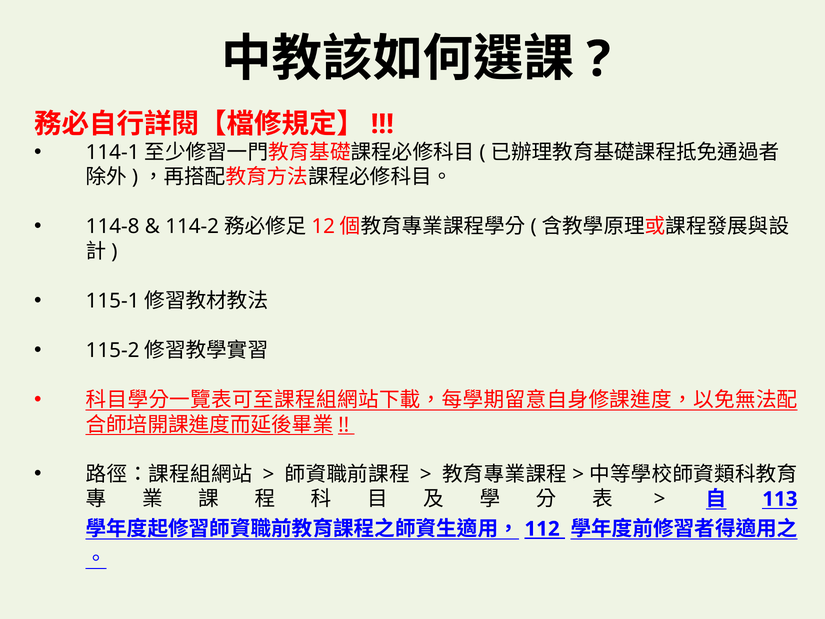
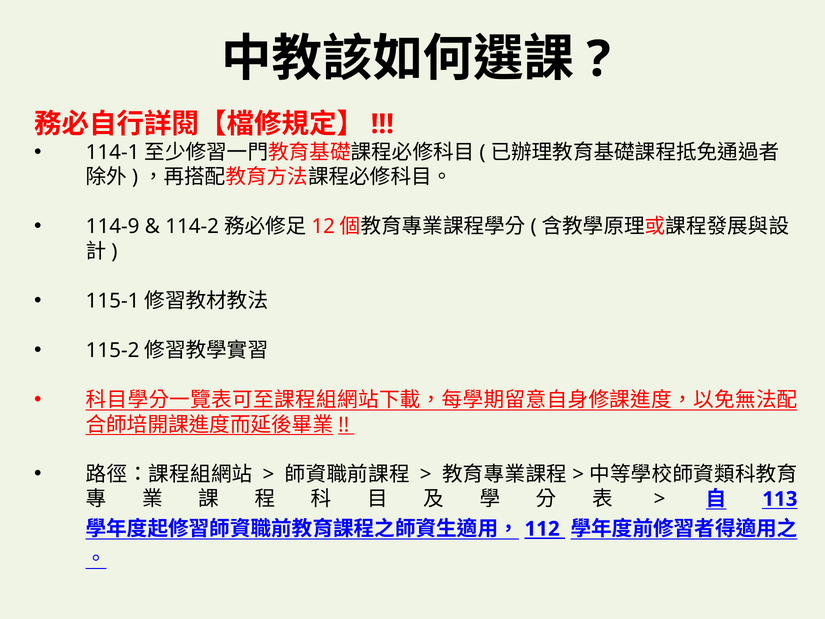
114-8: 114-8 -> 114-9
